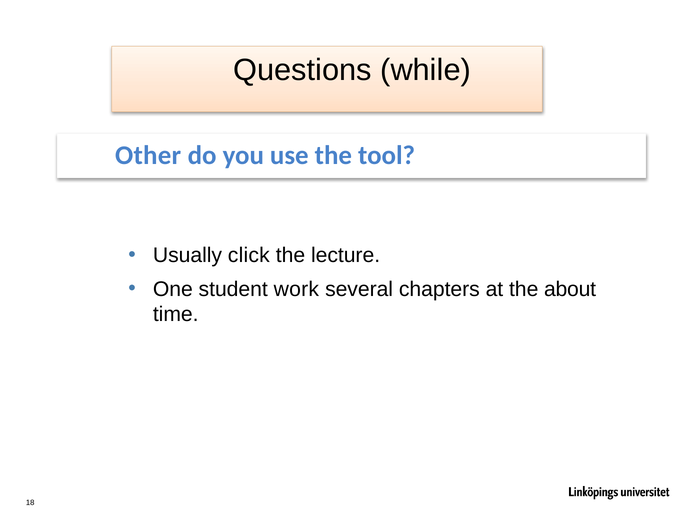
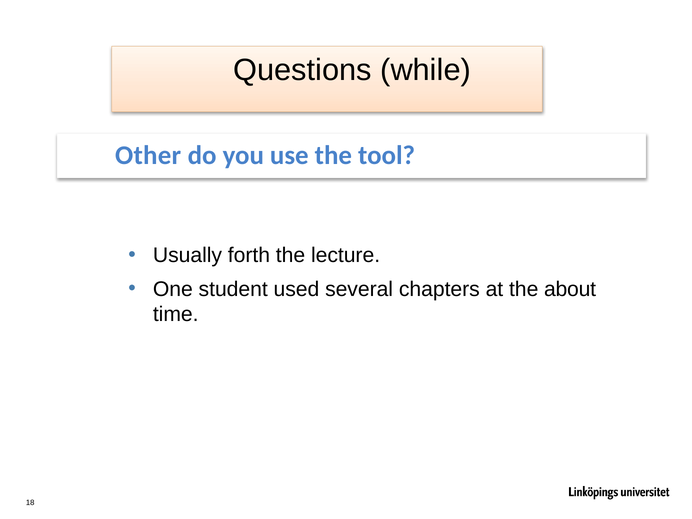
click: click -> forth
work: work -> used
